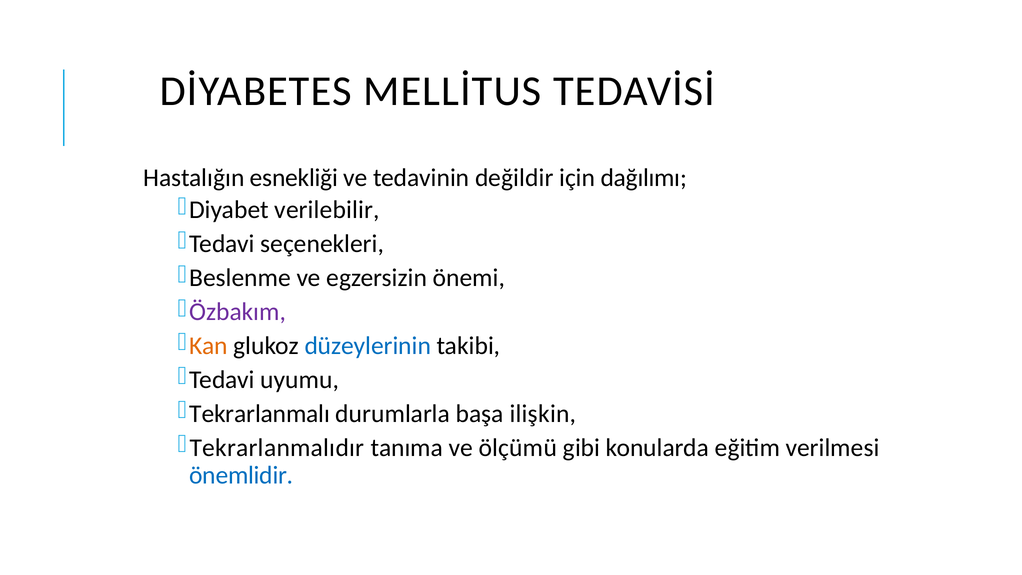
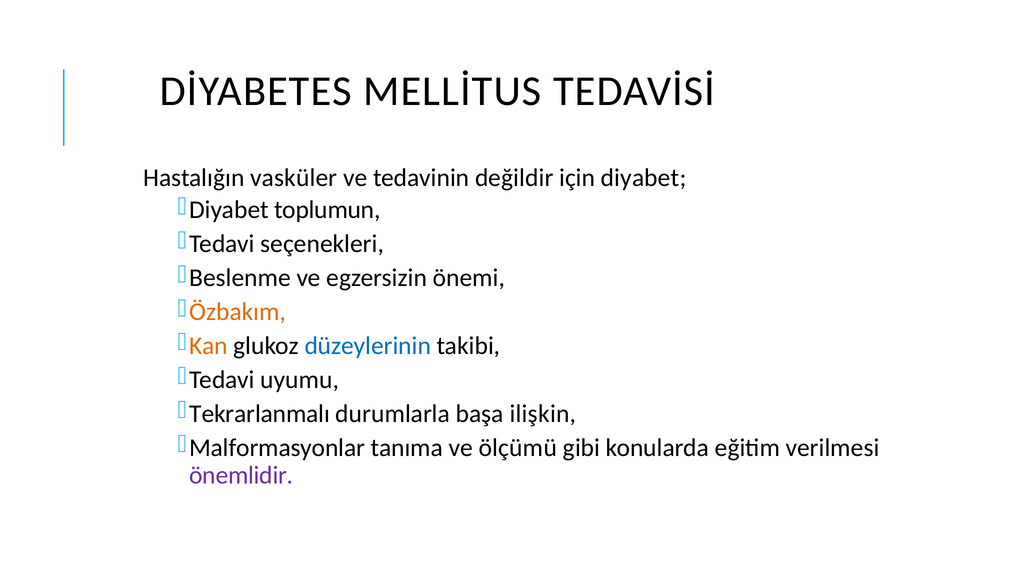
esnekliği: esnekliği -> vasküler
için dağılımı: dağılımı -> diyabet
verilebilir: verilebilir -> toplumun
Özbakım colour: purple -> orange
Tekrarlanmalıdır: Tekrarlanmalıdır -> Malformasyonlar
önemlidir colour: blue -> purple
